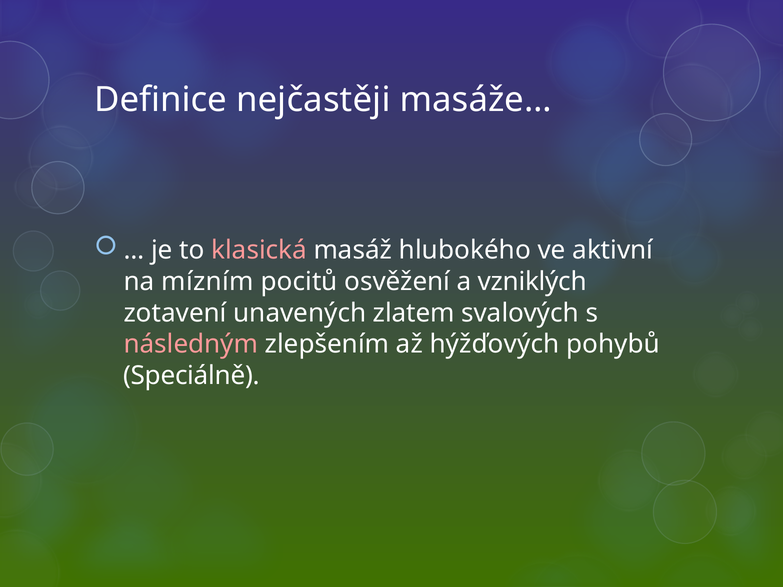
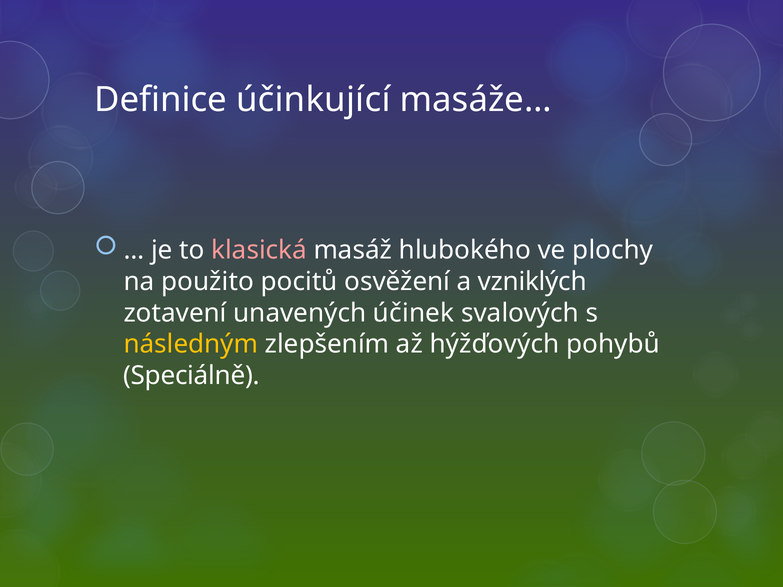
nejčastěji: nejčastěji -> účinkující
aktivní: aktivní -> plochy
mízním: mízním -> použito
zlatem: zlatem -> účinek
následným colour: pink -> yellow
